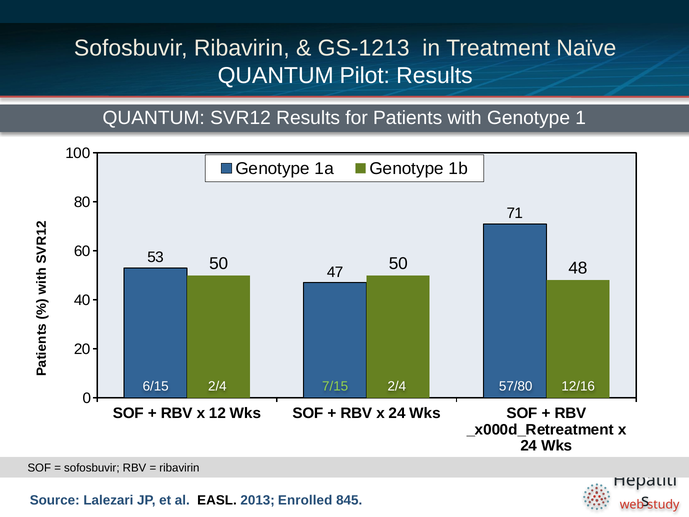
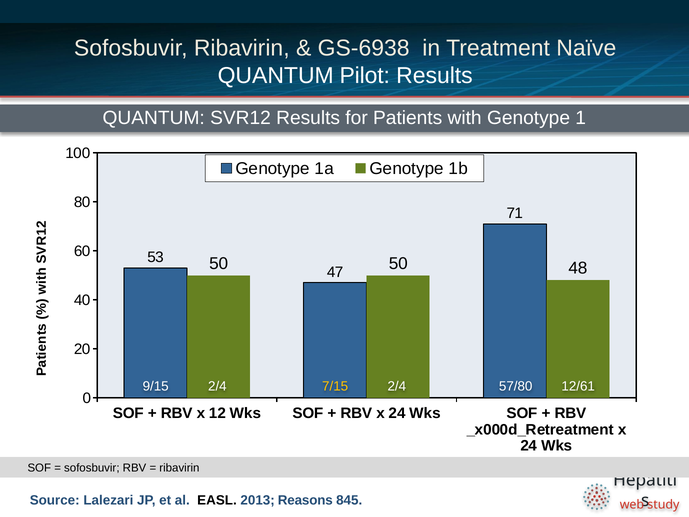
GS-1213: GS-1213 -> GS-6938
6/15: 6/15 -> 9/15
7/15 colour: light green -> yellow
12/16: 12/16 -> 12/61
Enrolled: Enrolled -> Reasons
